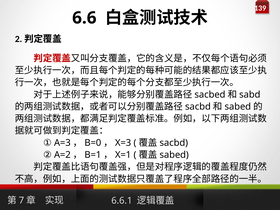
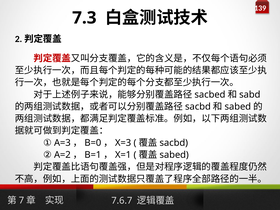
6.6: 6.6 -> 7.3
6.6.1: 6.6.1 -> 7.6.7
